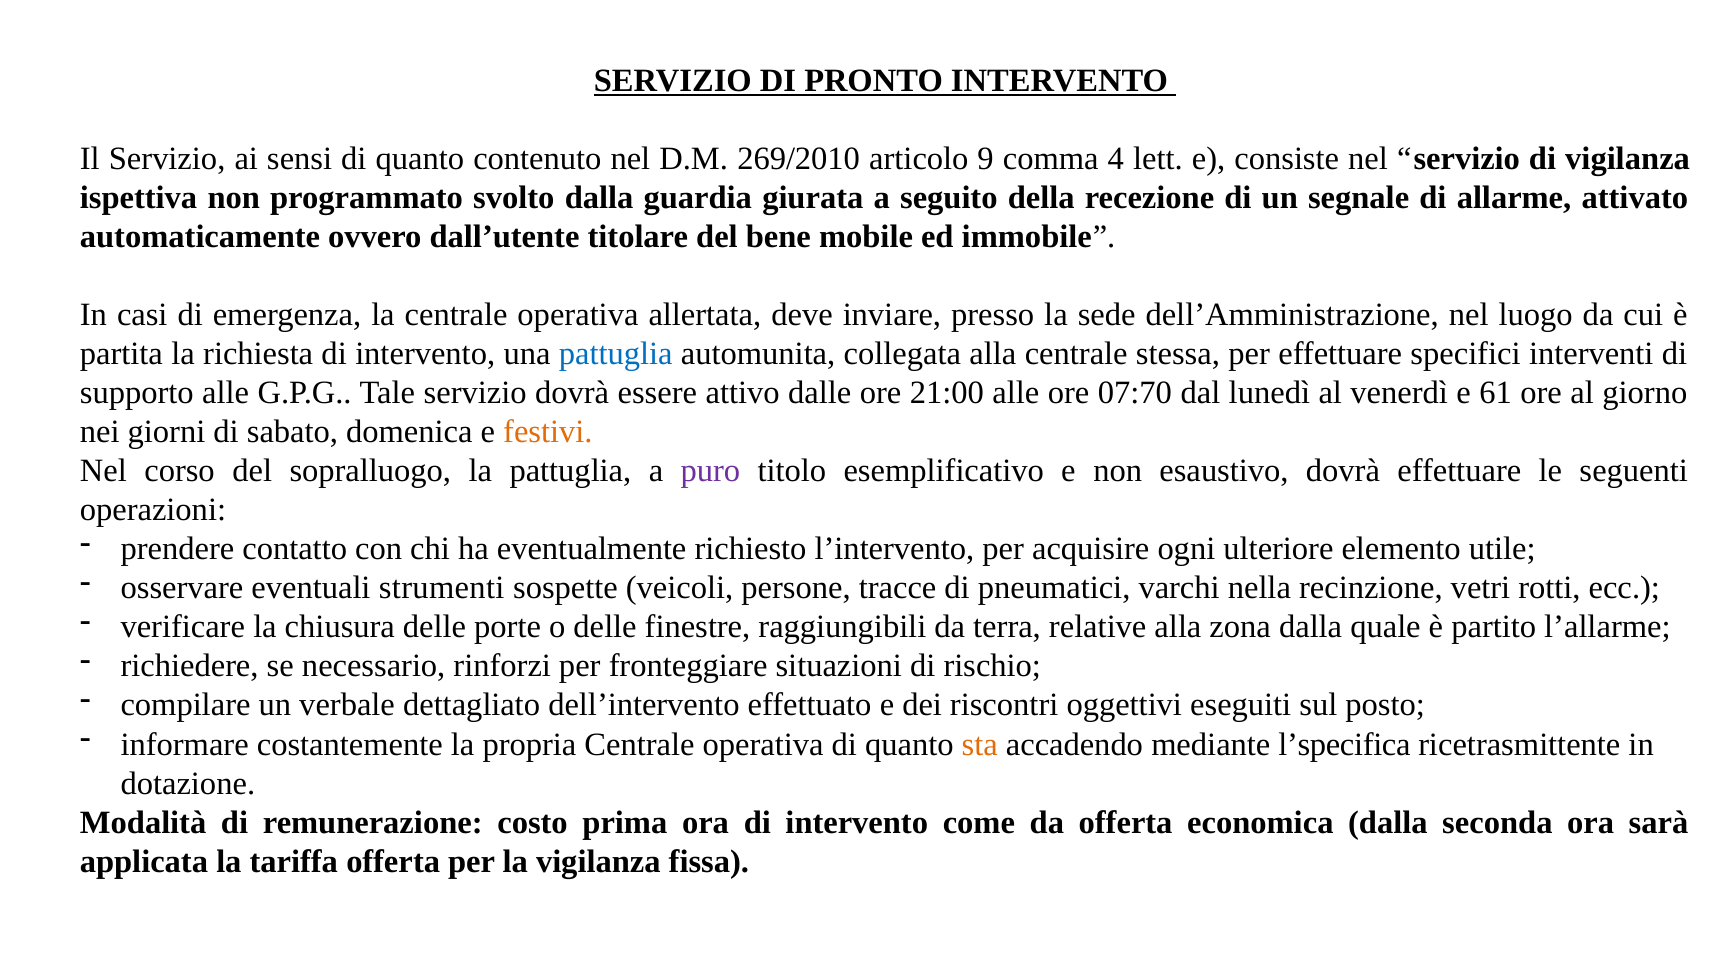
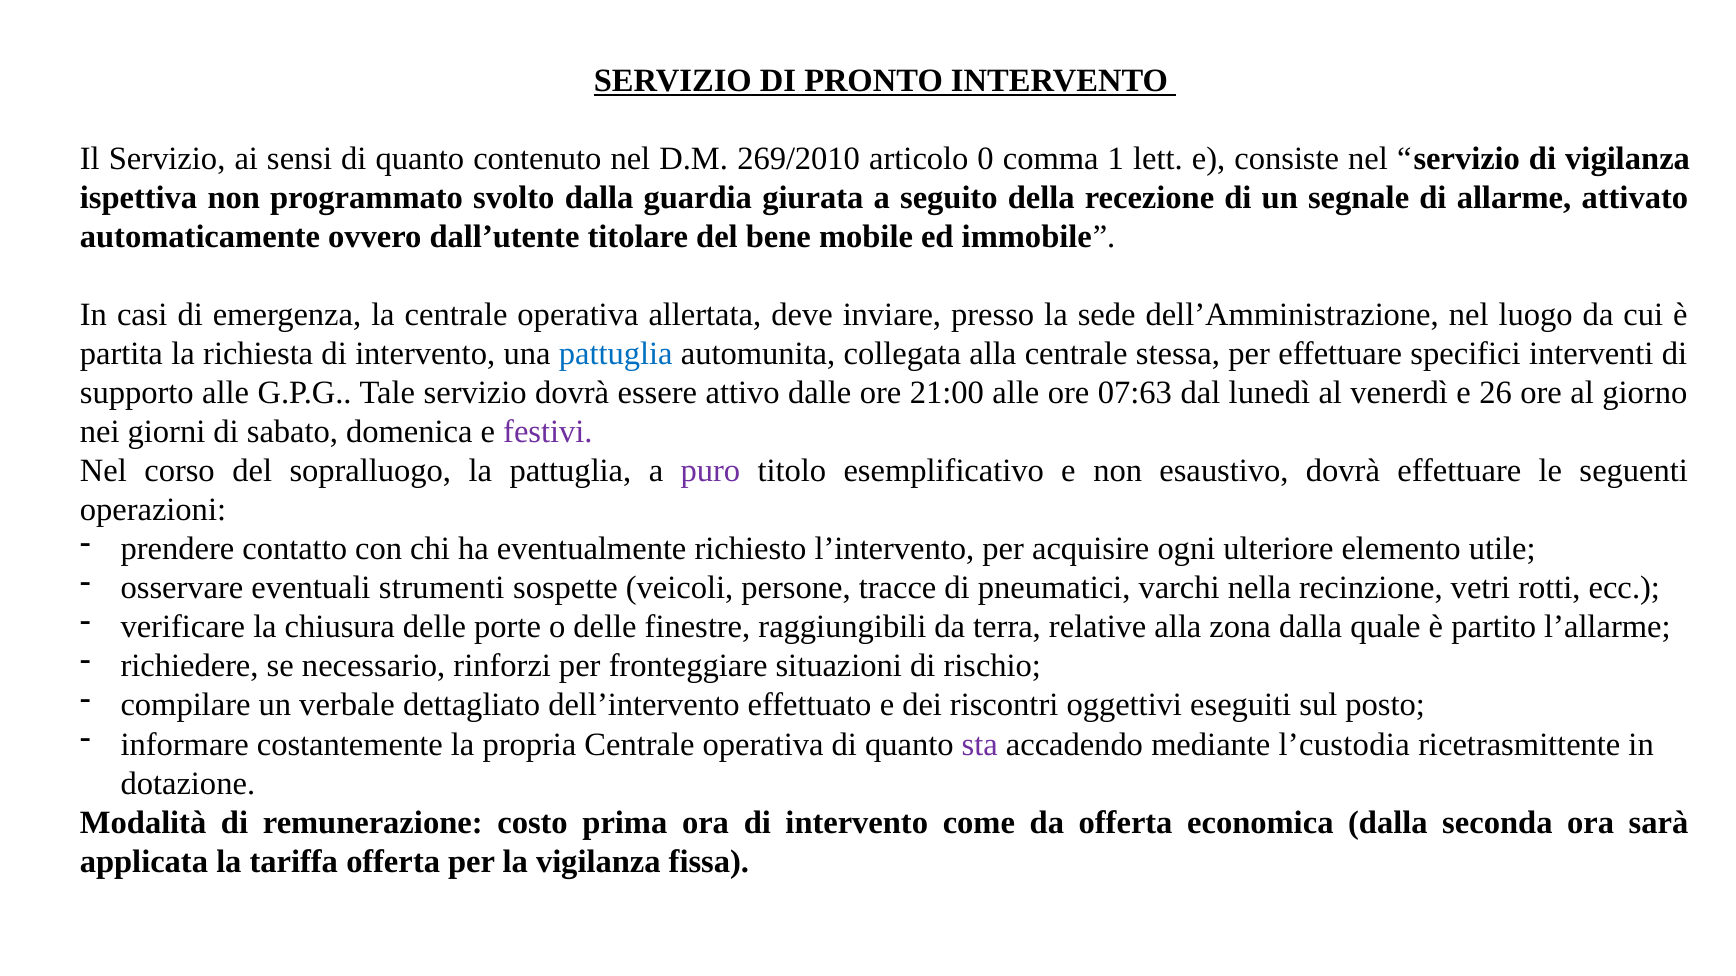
9: 9 -> 0
4: 4 -> 1
07:70: 07:70 -> 07:63
61: 61 -> 26
festivi colour: orange -> purple
sta colour: orange -> purple
l’specifica: l’specifica -> l’custodia
